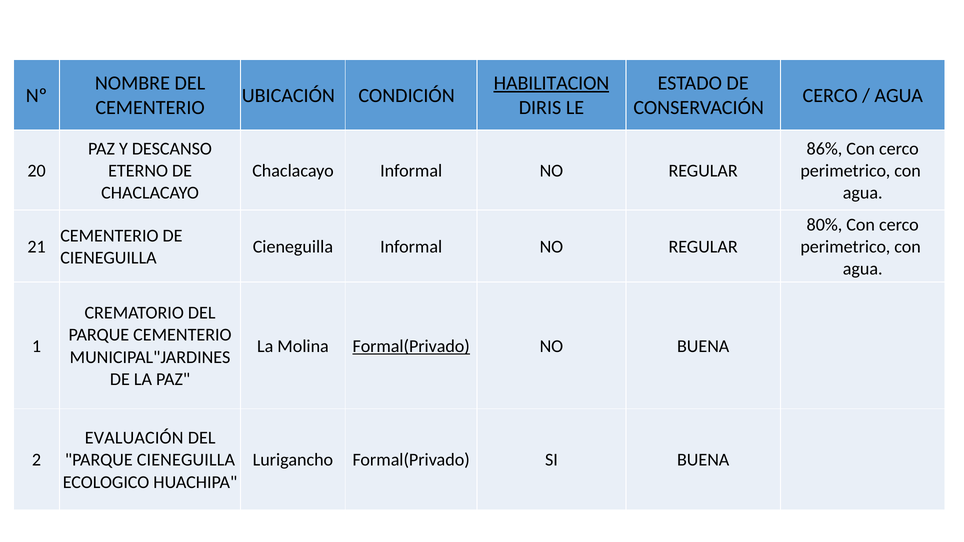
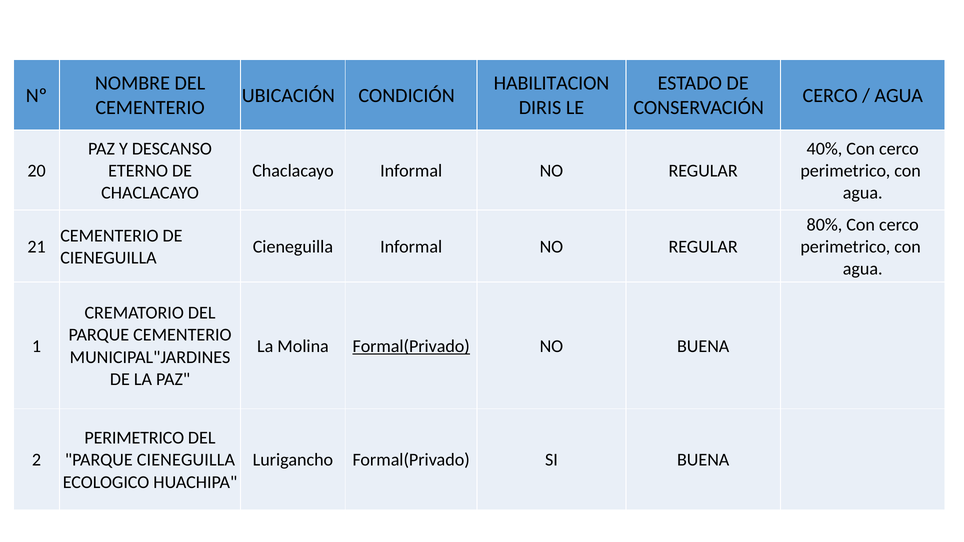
HABILITACION underline: present -> none
86%: 86% -> 40%
EVALUACIÓN at (134, 438): EVALUACIÓN -> PERIMETRICO
